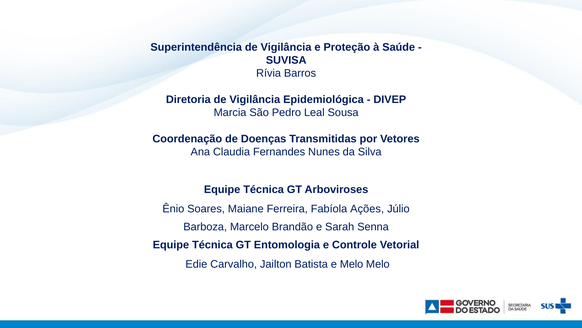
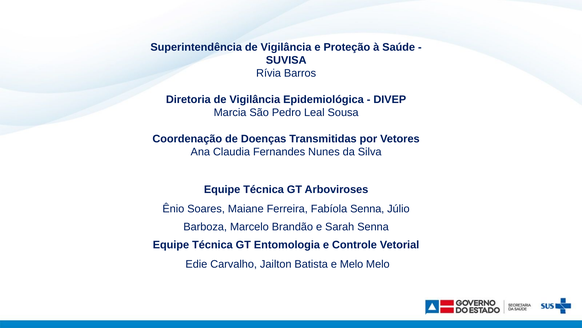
Fabíola Ações: Ações -> Senna
